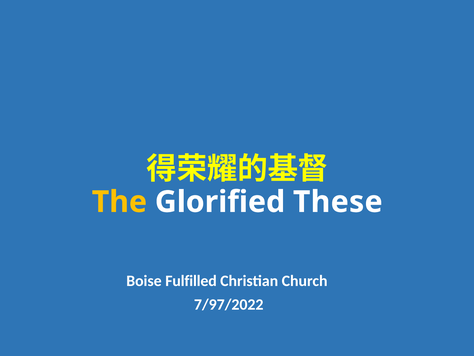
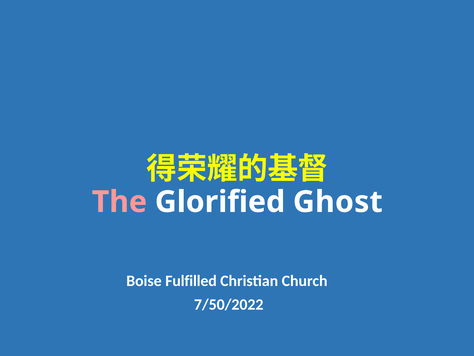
The colour: yellow -> pink
These: These -> Ghost
7/97/2022: 7/97/2022 -> 7/50/2022
